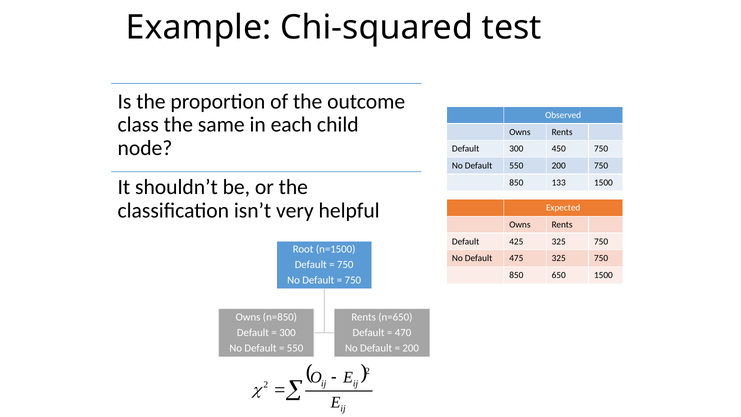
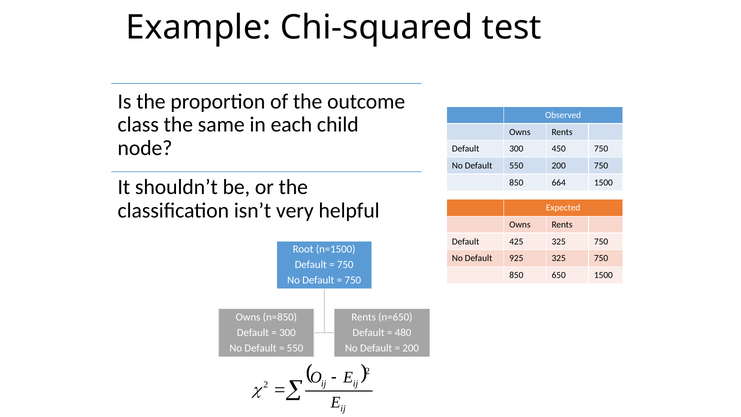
133: 133 -> 664
475: 475 -> 925
470: 470 -> 480
